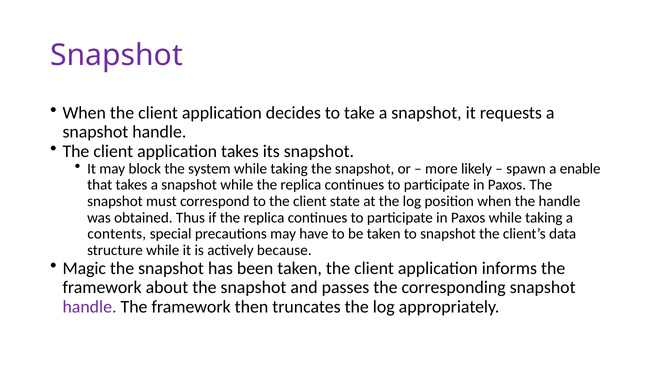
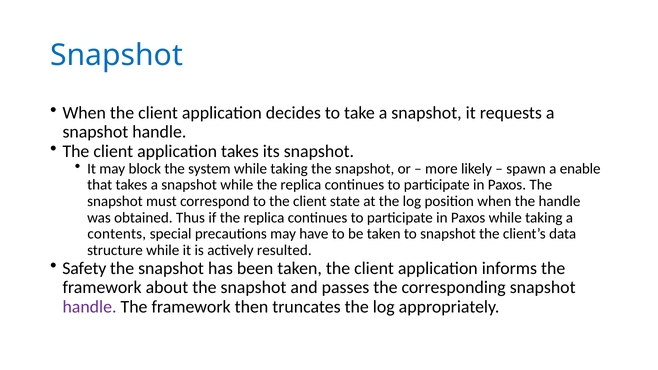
Snapshot at (117, 55) colour: purple -> blue
because: because -> resulted
Magic: Magic -> Safety
